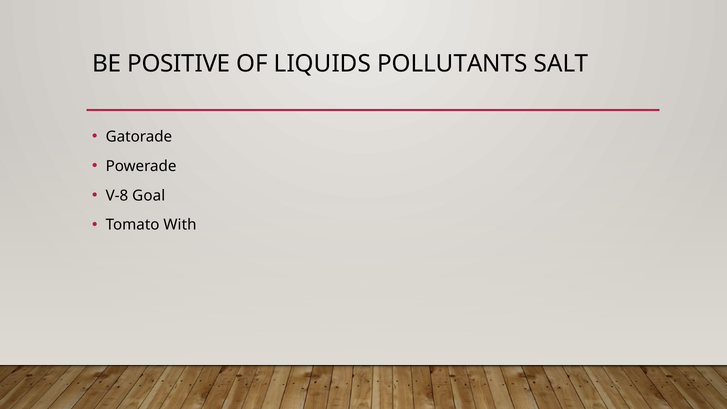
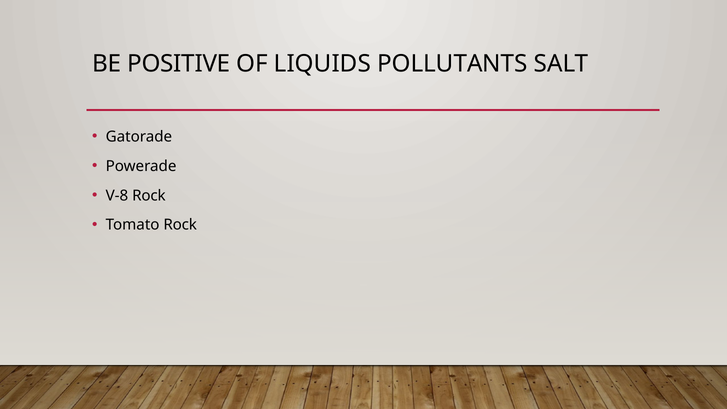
V-8 Goal: Goal -> Rock
Tomato With: With -> Rock
